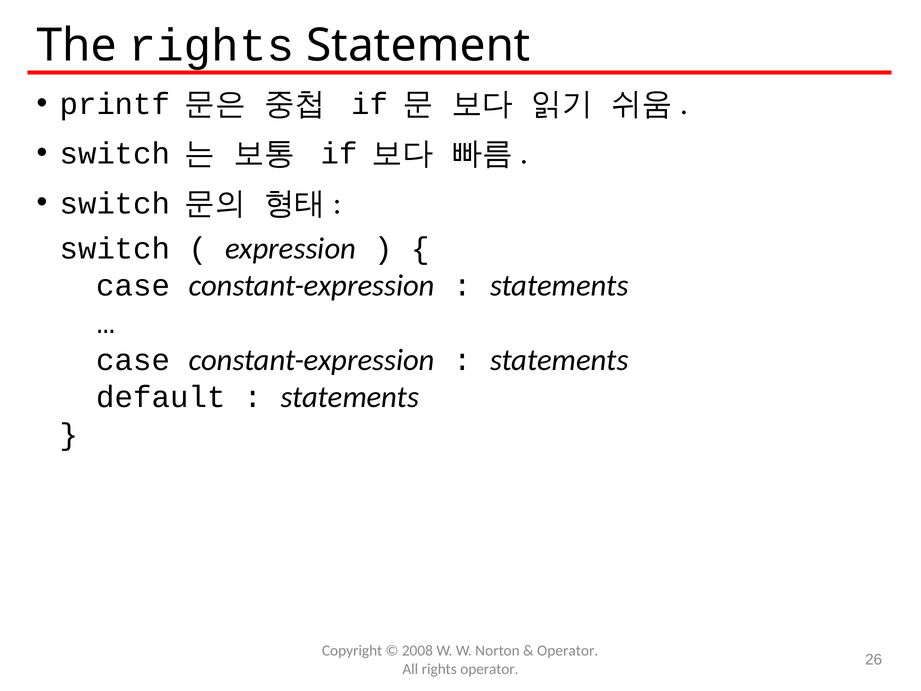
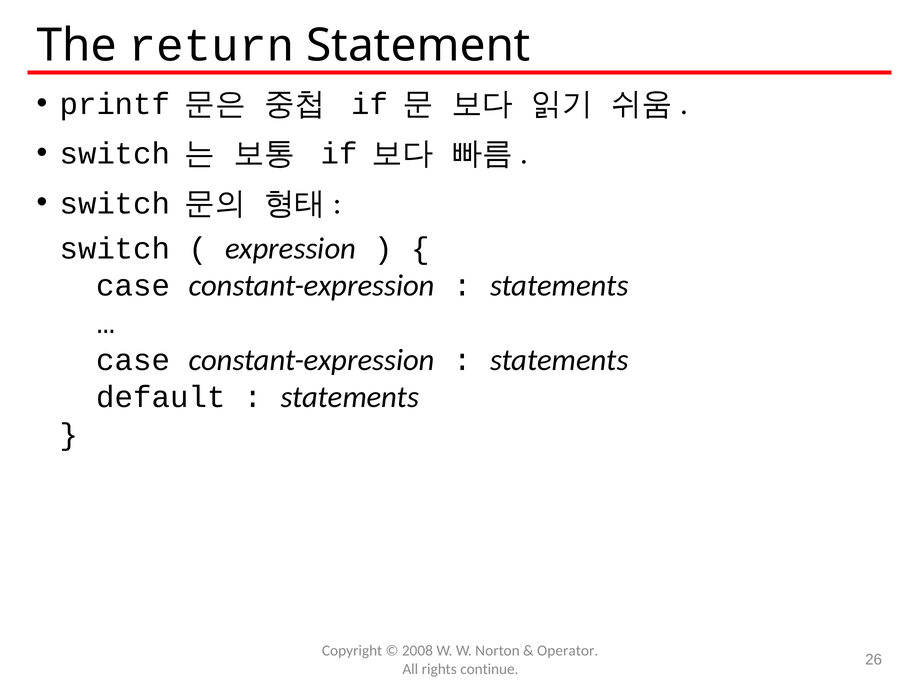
The rights: rights -> return
rights operator: operator -> continue
